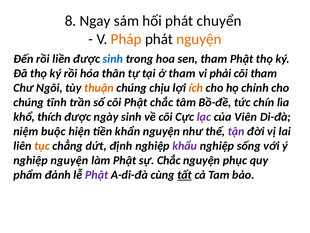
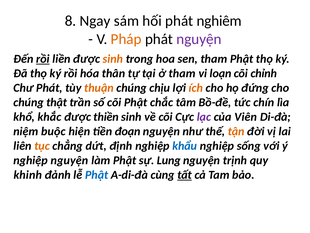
chuyển: chuyển -> nghiêm
nguyện at (199, 39) colour: orange -> purple
rồi at (43, 59) underline: none -> present
sinh at (113, 59) colour: blue -> orange
phải: phải -> loạn
cõi tham: tham -> chỉnh
Chư Ngôi: Ngôi -> Phát
chỉnh: chỉnh -> đứng
tĩnh: tĩnh -> thật
thích: thích -> khắc
ngày: ngày -> thiền
khẩn: khẩn -> đoạn
tận colour: purple -> orange
khẩu colour: purple -> blue
sự Chắc: Chắc -> Lung
phục: phục -> trịnh
phẩm: phẩm -> khinh
Phật at (97, 175) colour: purple -> blue
